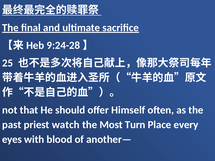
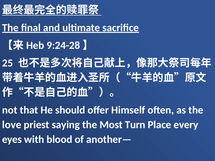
past: past -> love
watch: watch -> saying
